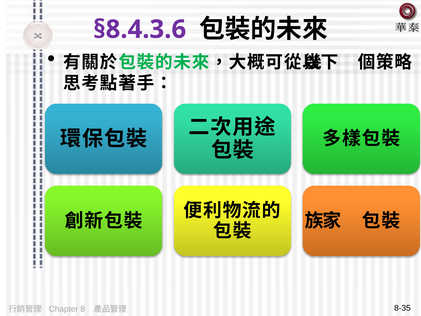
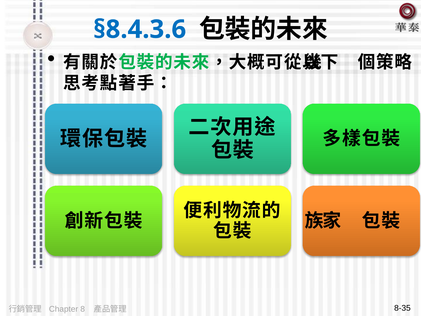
§8.4.3.6 colour: purple -> blue
